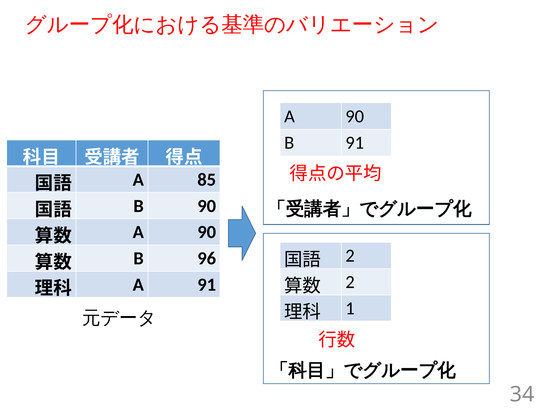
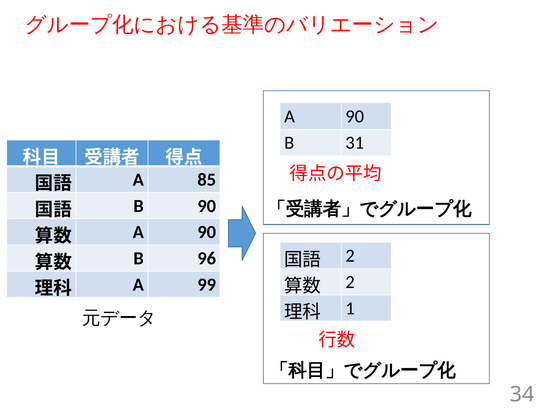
B 91: 91 -> 31
A 91: 91 -> 99
